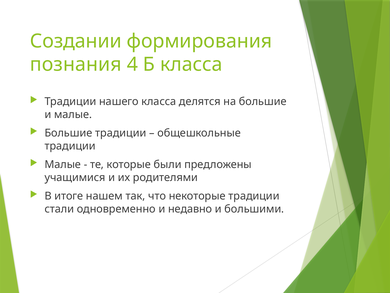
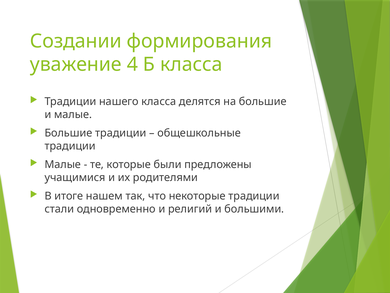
познания: познания -> уважение
недавно: недавно -> религий
